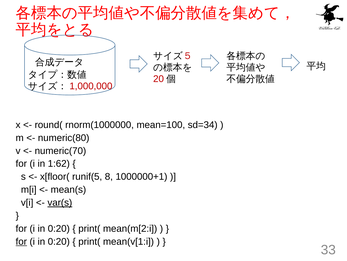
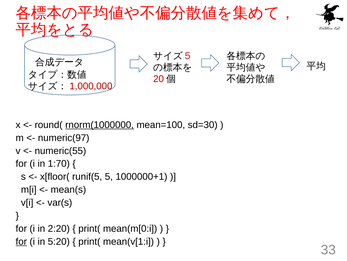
rnorm(1000000 underline: none -> present
sd=34: sd=34 -> sd=30
numeric(80: numeric(80 -> numeric(97
numeric(70: numeric(70 -> numeric(55
1:62: 1:62 -> 1:70
8: 8 -> 5
var(s underline: present -> none
0:20 at (59, 228): 0:20 -> 2:20
mean(m[2:i: mean(m[2:i -> mean(m[0:i
0:20 at (59, 241): 0:20 -> 5:20
